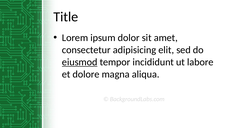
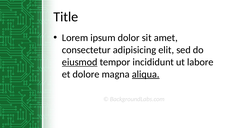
aliqua underline: none -> present
